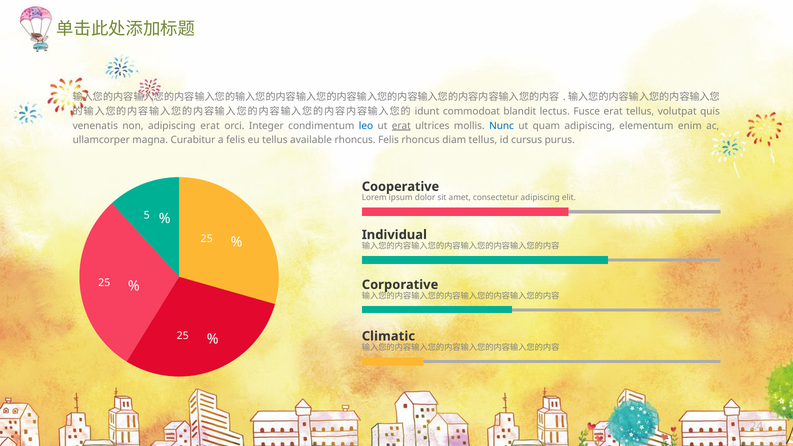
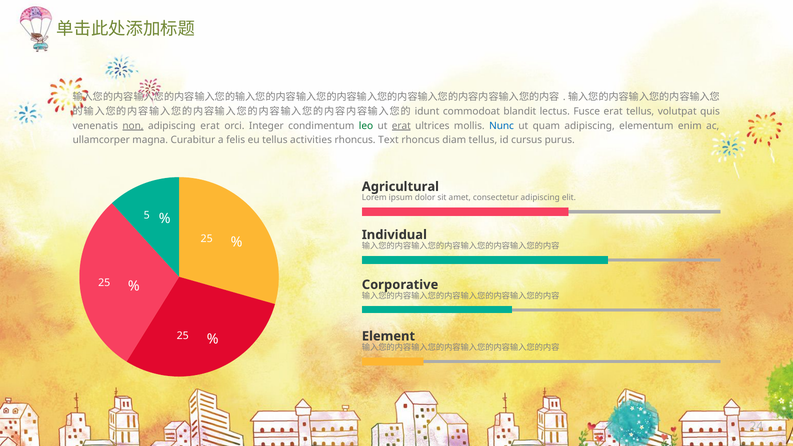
non underline: none -> present
leo colour: blue -> green
available: available -> activities
rhoncus Felis: Felis -> Text
Cooperative: Cooperative -> Agricultural
Climatic: Climatic -> Element
